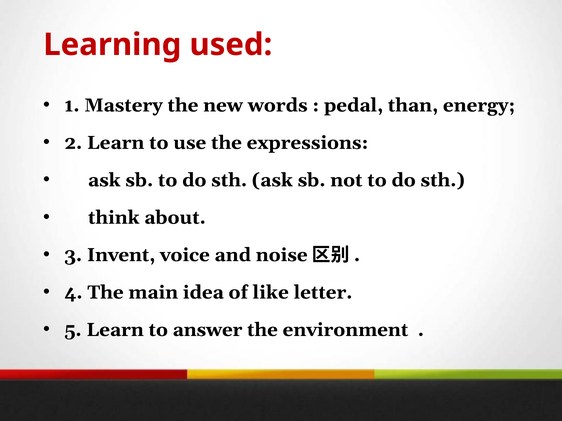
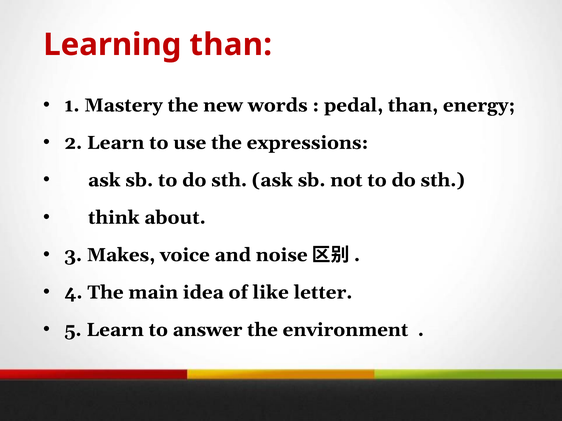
Learning used: used -> than
Invent: Invent -> Makes
